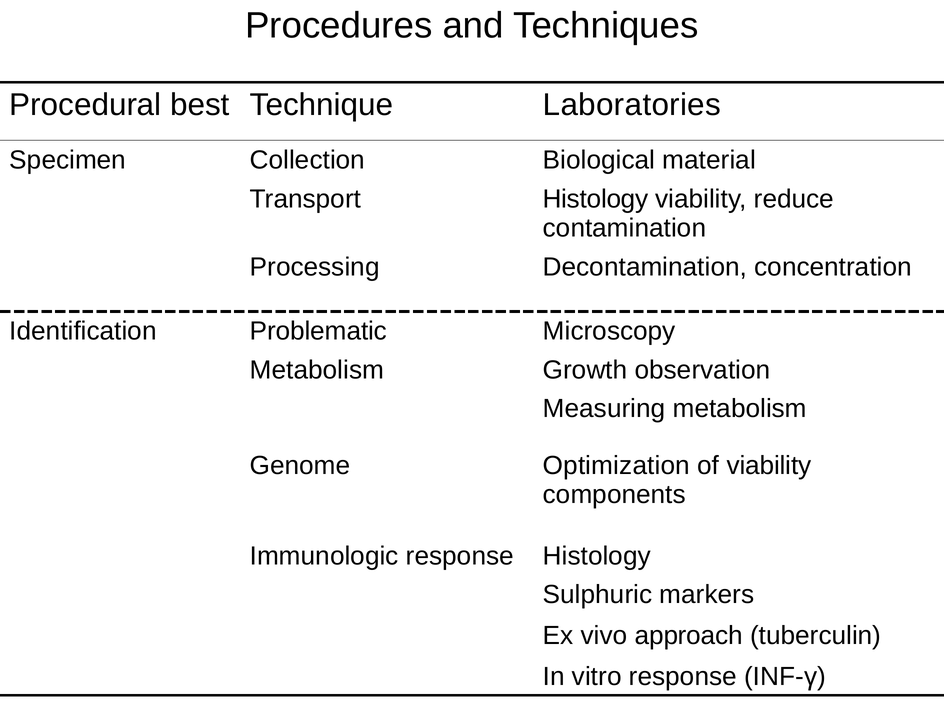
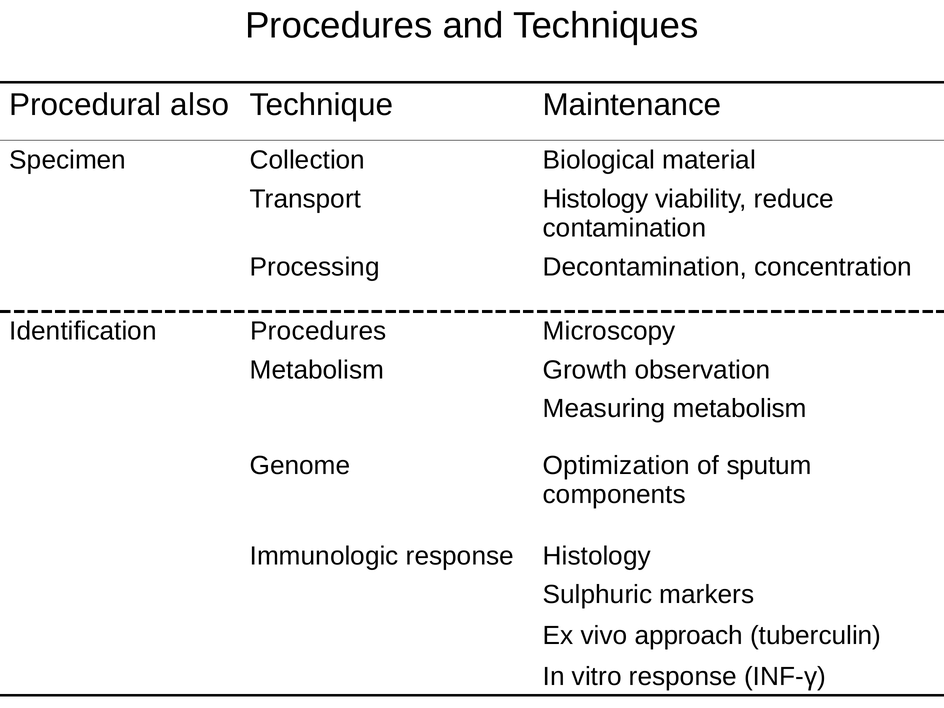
best: best -> also
Laboratories: Laboratories -> Maintenance
Identification Problematic: Problematic -> Procedures
of viability: viability -> sputum
